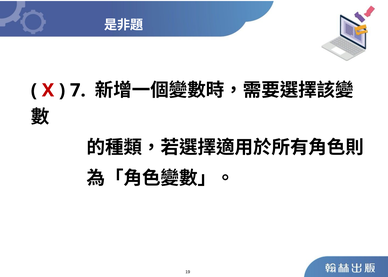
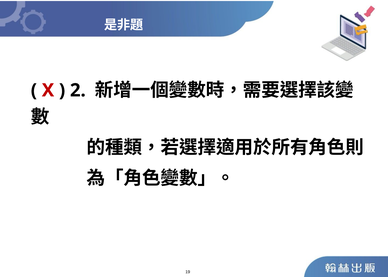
7: 7 -> 2
